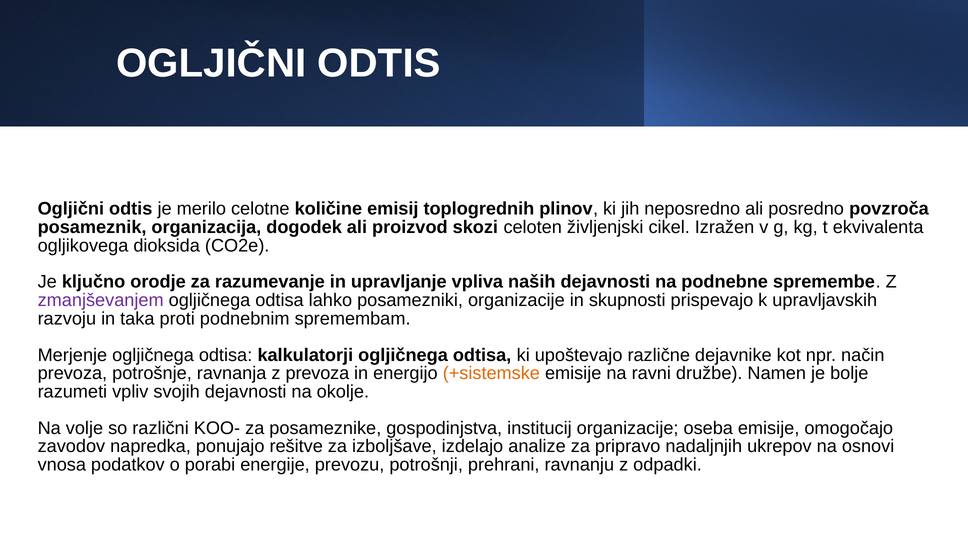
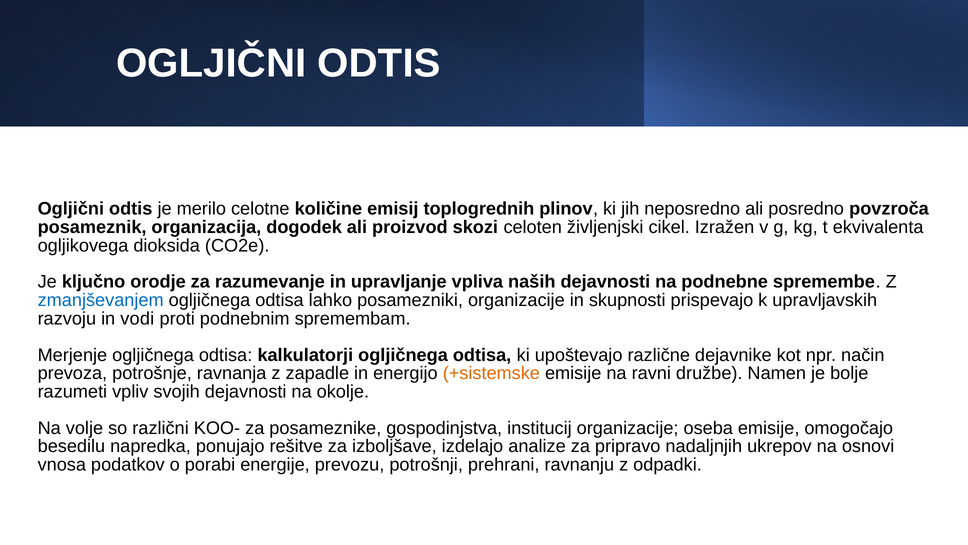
zmanjševanjem colour: purple -> blue
taka: taka -> vodi
z prevoza: prevoza -> zapadle
zavodov: zavodov -> besedilu
